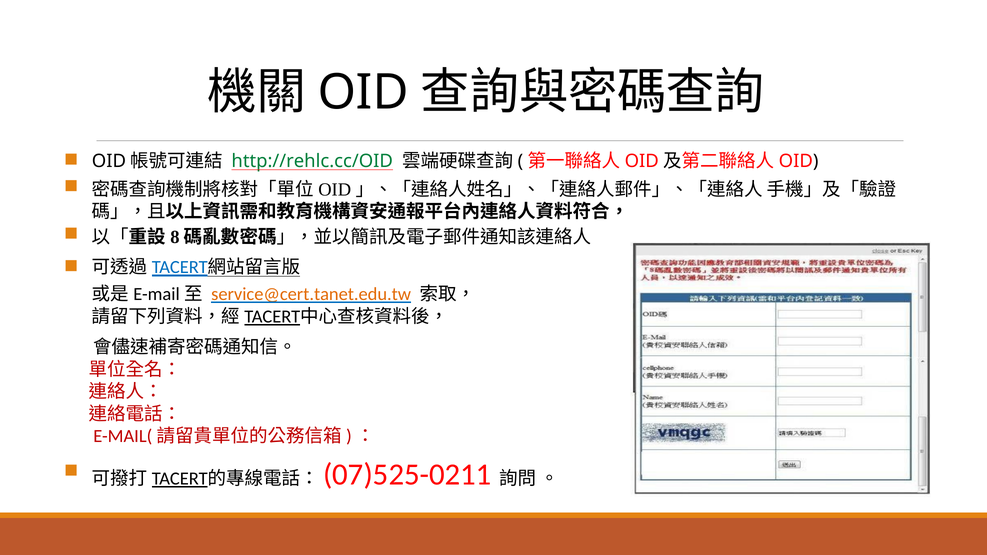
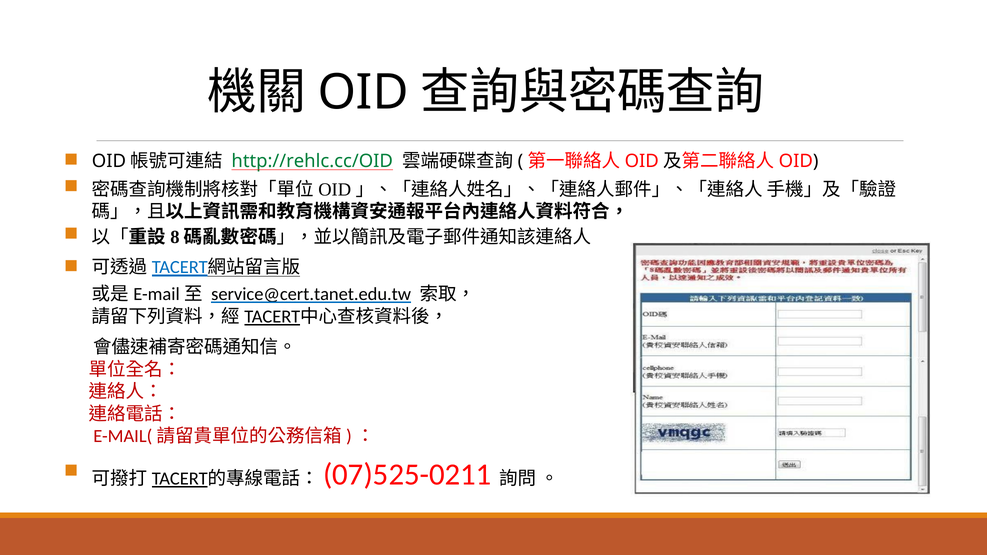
service@cert.tanet.edu.tw colour: orange -> black
